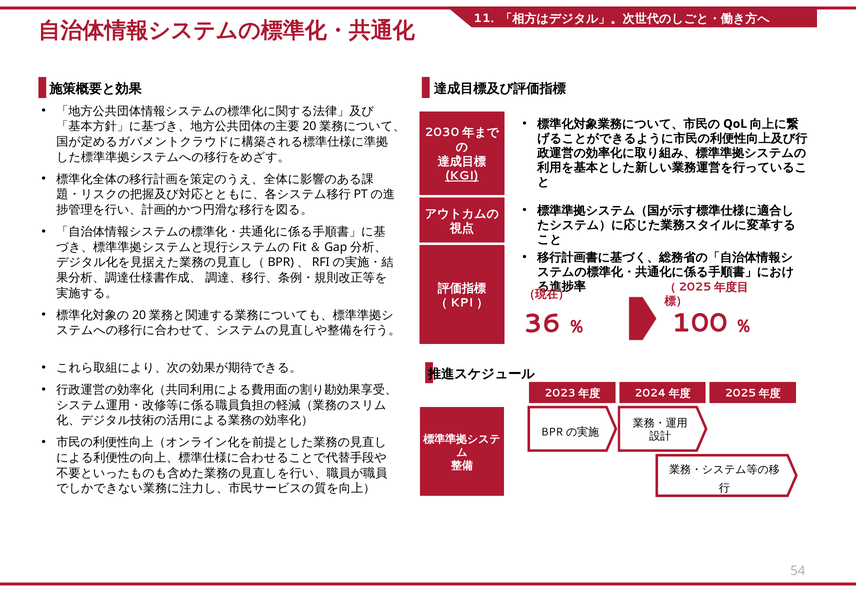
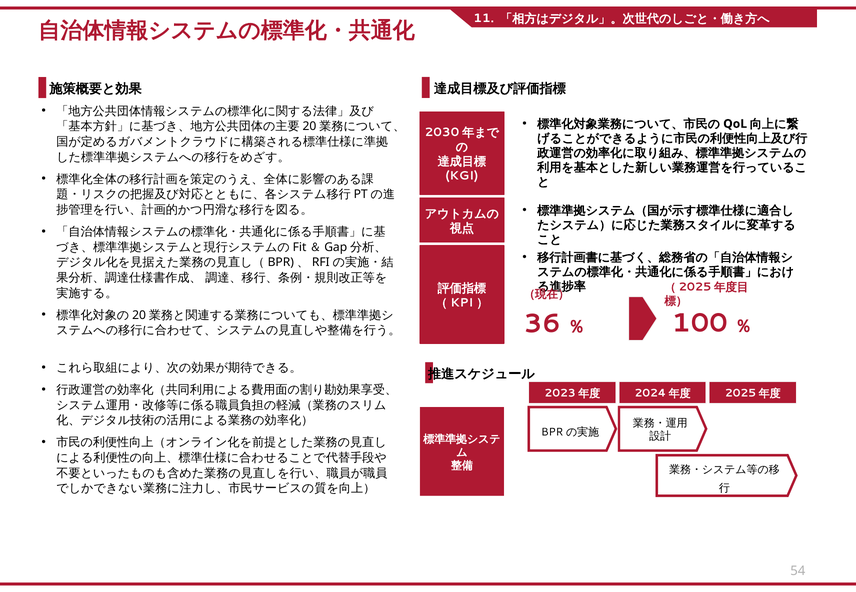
KGI underline: present -> none
